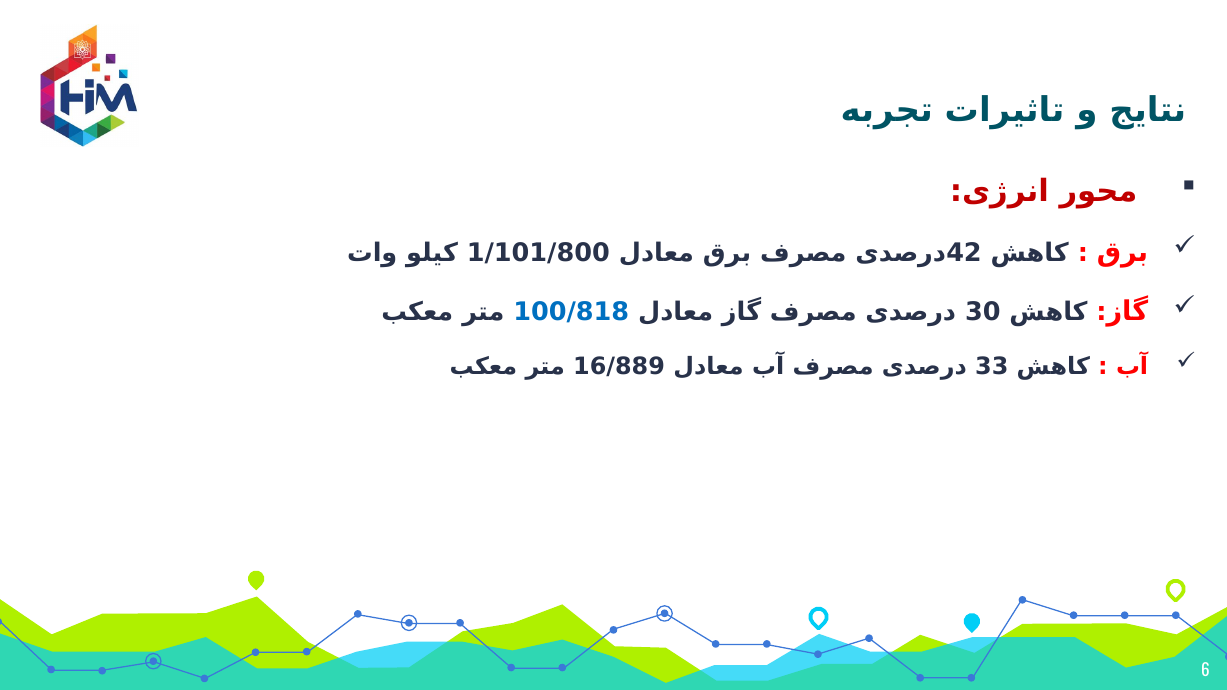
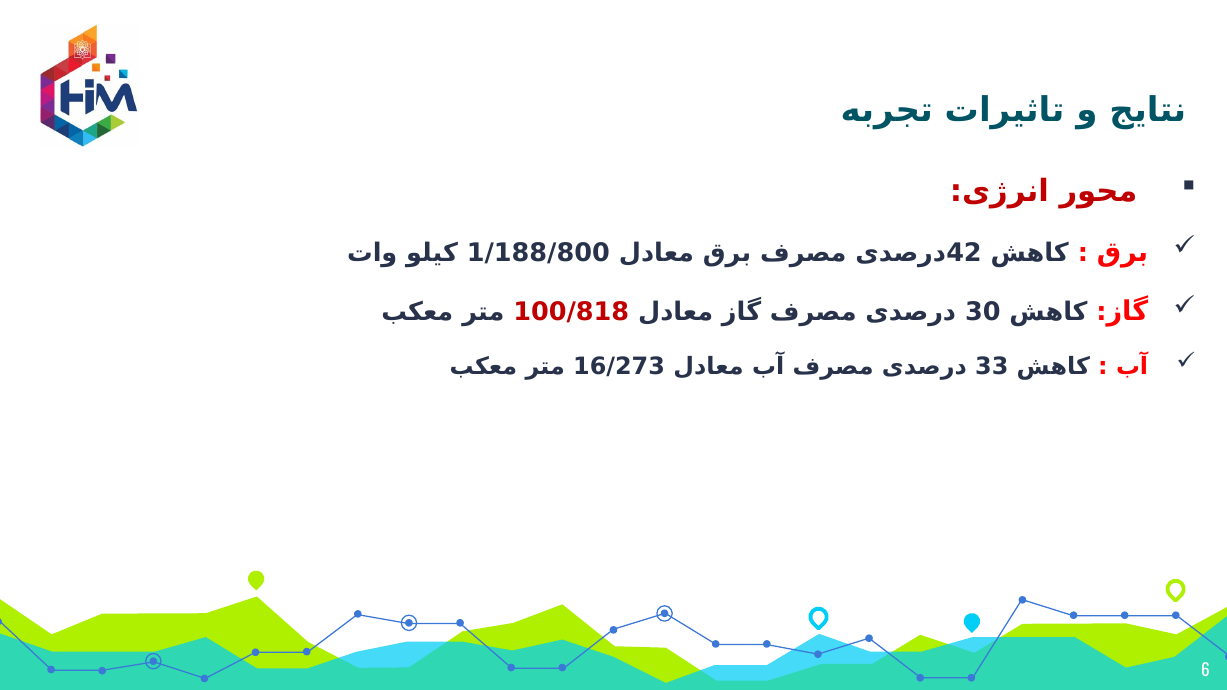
1/101/800: 1/101/800 -> 1/188/800
100/818 colour: blue -> red
16/889: 16/889 -> 16/273
